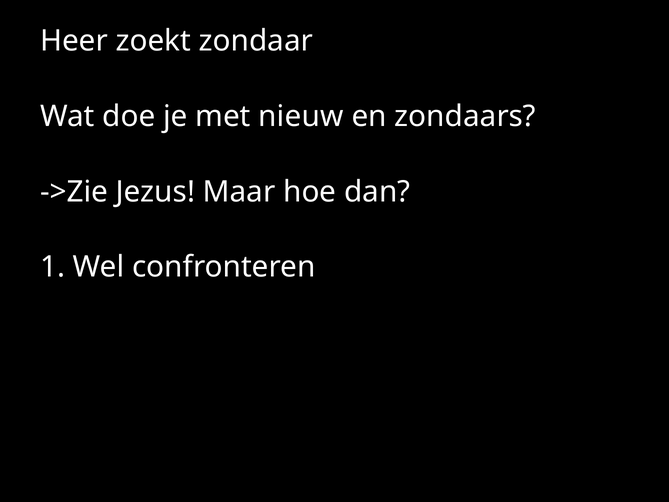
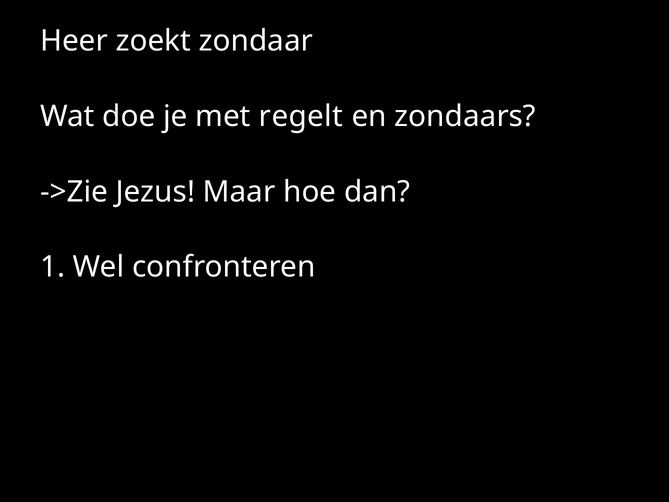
nieuw: nieuw -> regelt
